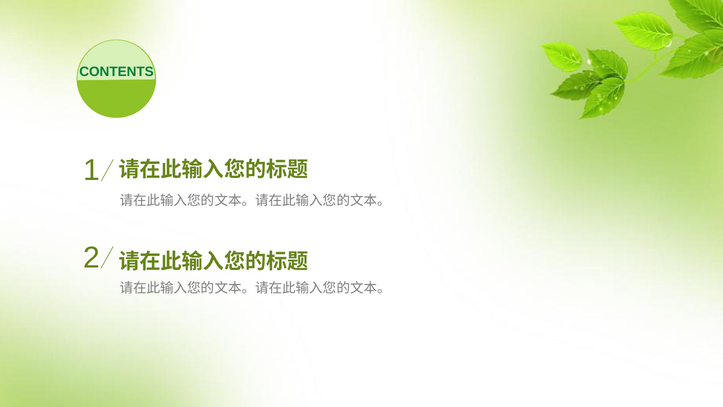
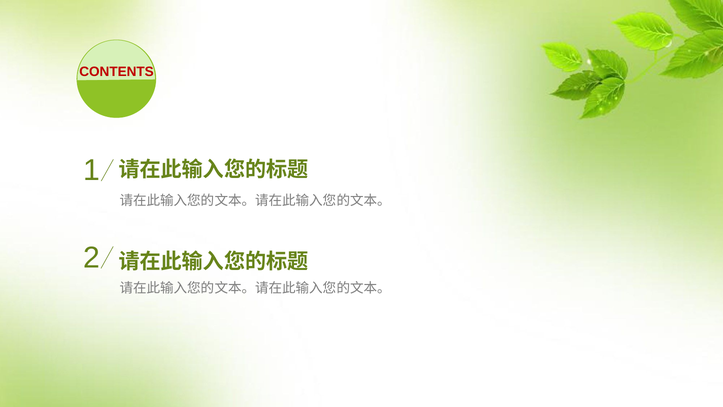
CONTENTS colour: green -> red
